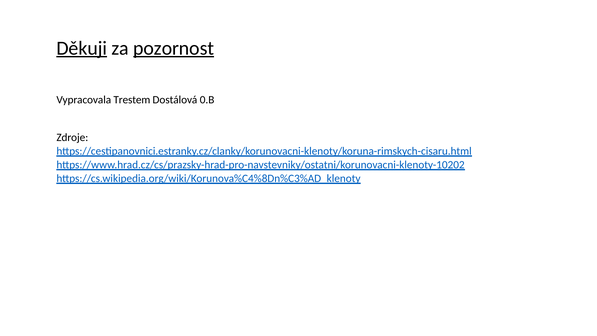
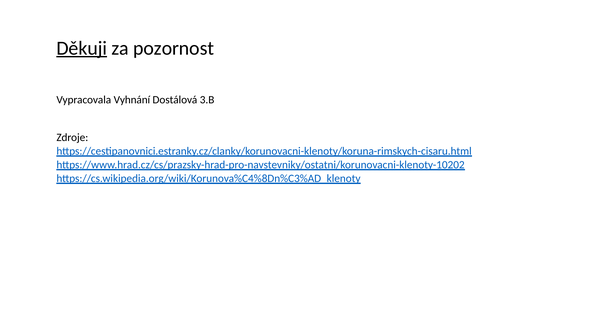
pozornost underline: present -> none
Trestem: Trestem -> Vyhnání
0.B: 0.B -> 3.B
